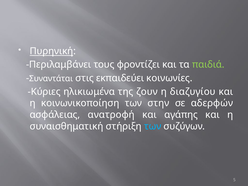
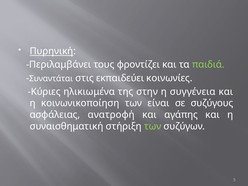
ζουν: ζουν -> στην
διαζυγίου: διαζυγίου -> συγγένεια
στην: στην -> είναι
αδερφών: αδερφών -> συζύγους
των at (153, 126) colour: light blue -> light green
